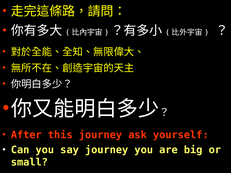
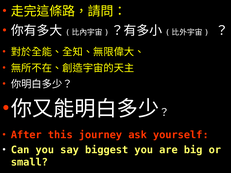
say journey: journey -> biggest
